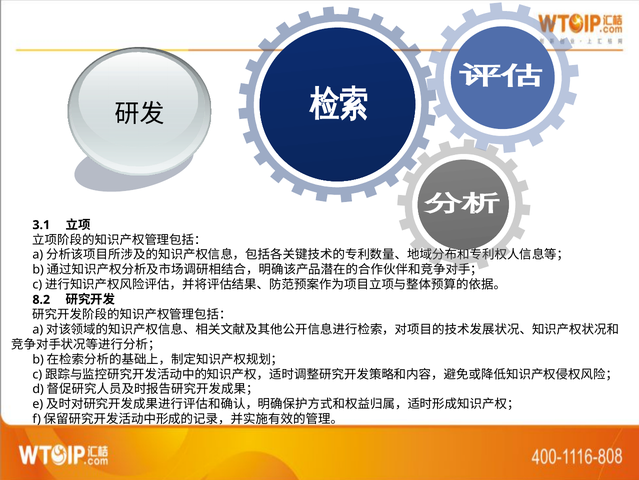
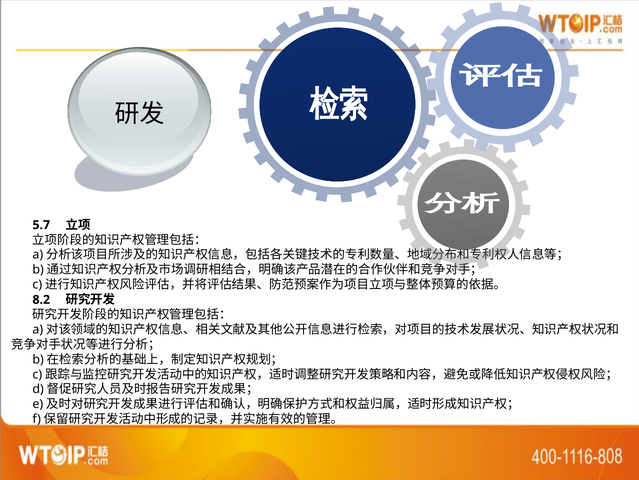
3.1: 3.1 -> 5.7
